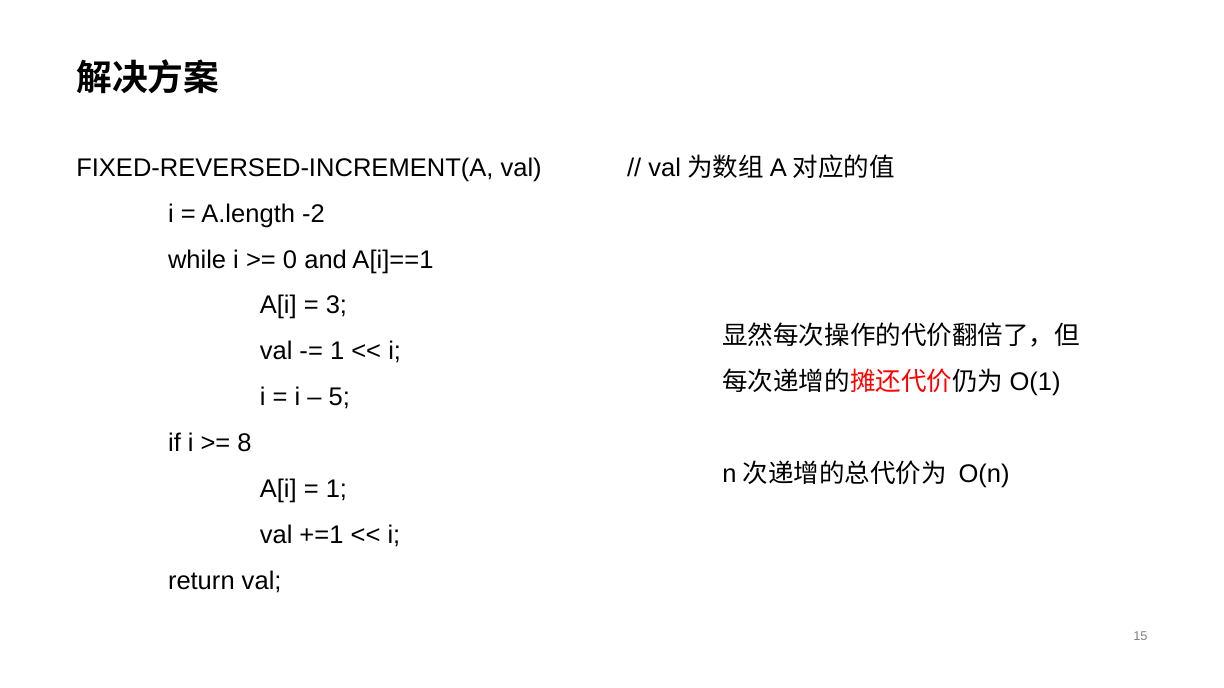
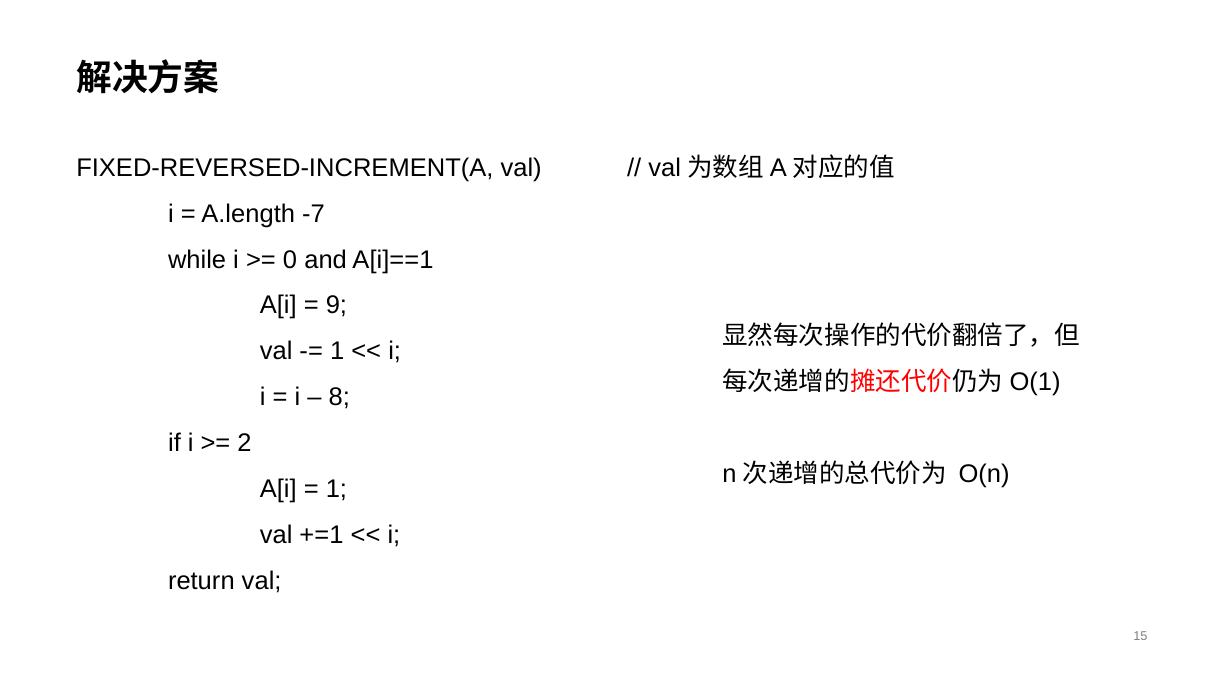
-2: -2 -> -7
3: 3 -> 9
5: 5 -> 8
8: 8 -> 2
